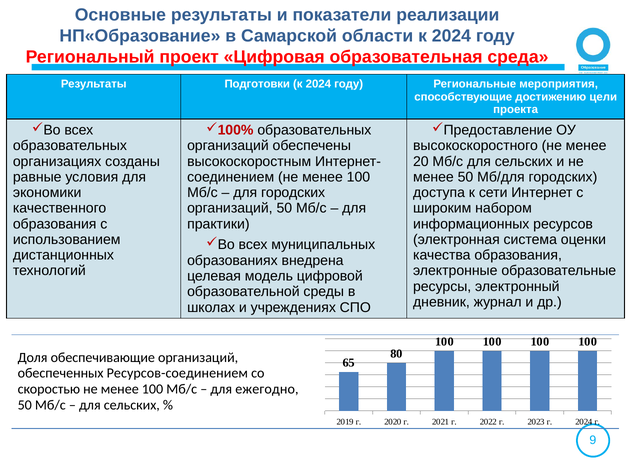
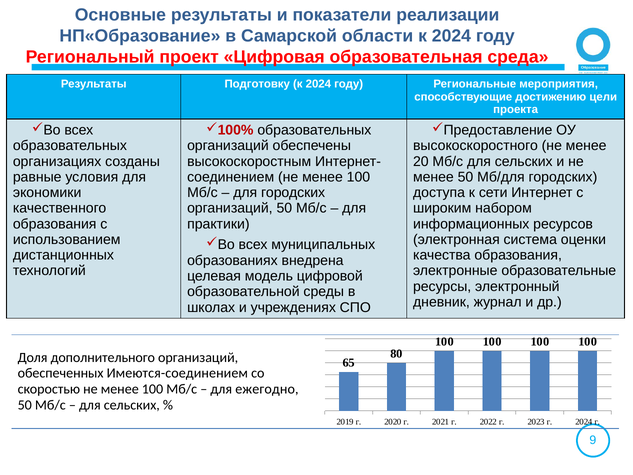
Подготовки: Подготовки -> Подготовку
обеспечивающие: обеспечивающие -> дополнительного
Ресурсов-соединением: Ресурсов-соединением -> Имеются-соединением
